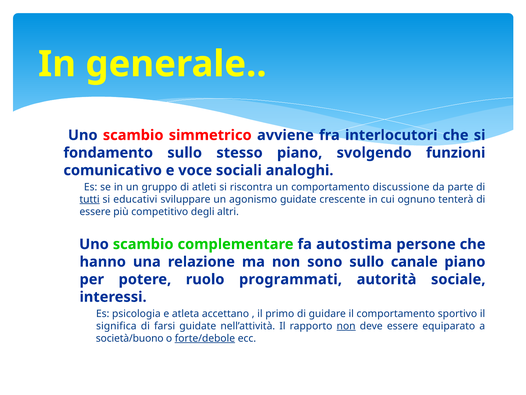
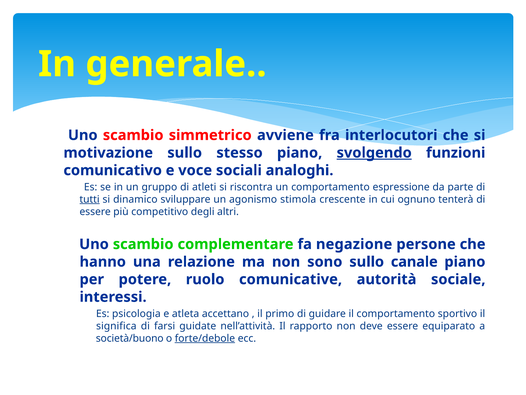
fondamento: fondamento -> motivazione
svolgendo underline: none -> present
discussione: discussione -> espressione
educativi: educativi -> dinamico
agonismo guidate: guidate -> stimola
autostima: autostima -> negazione
programmati: programmati -> comunicative
non at (346, 326) underline: present -> none
